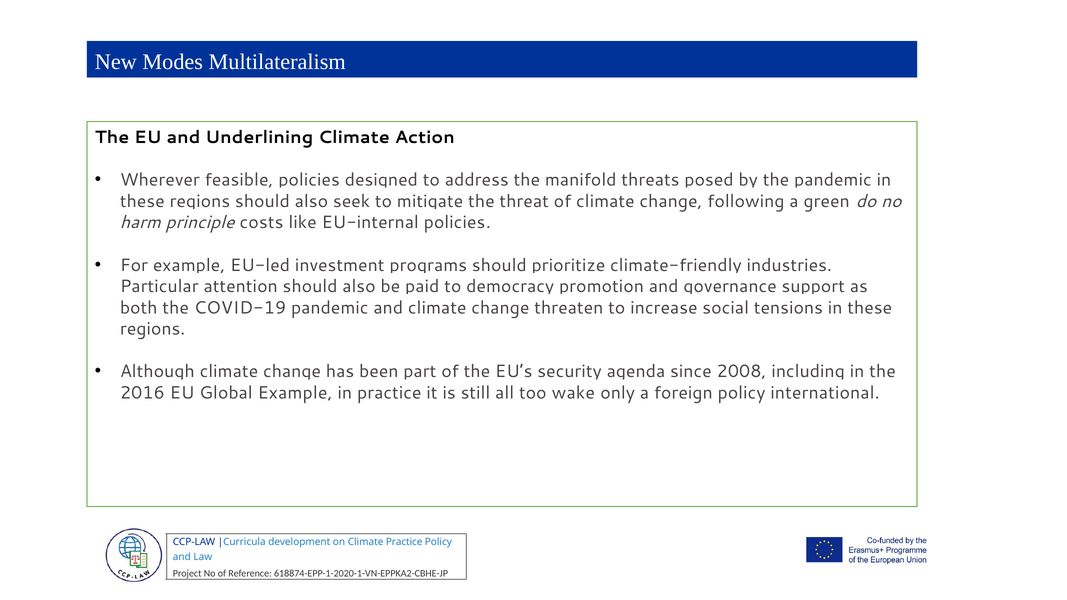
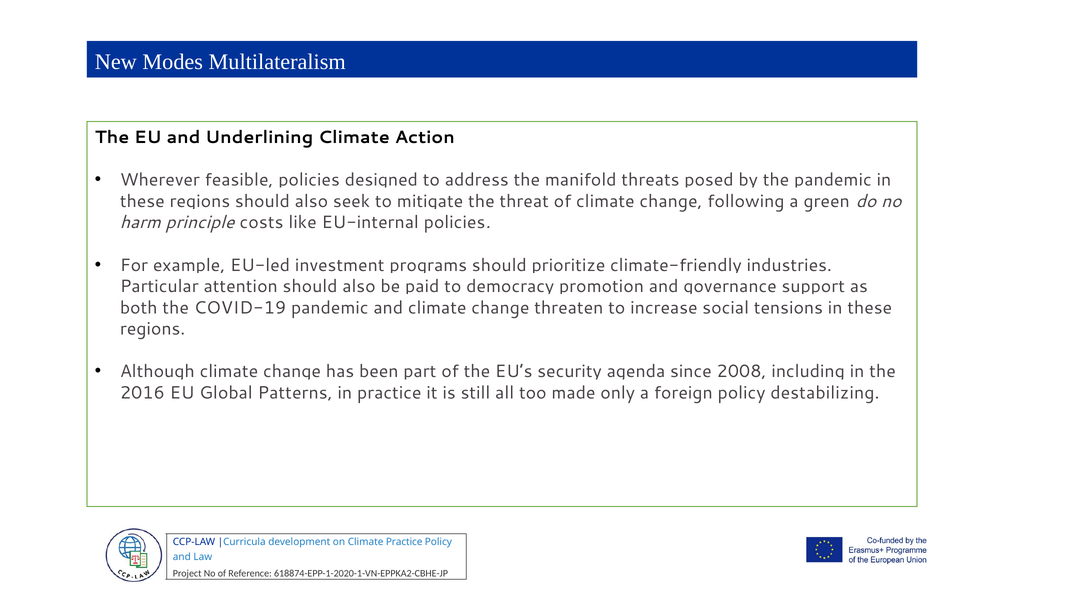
Global Example: Example -> Patterns
wake: wake -> made
international: international -> destabilizing
